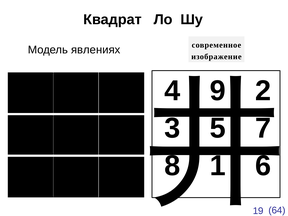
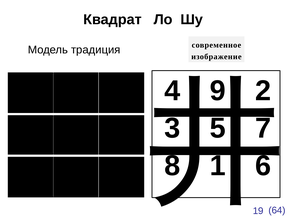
явлениях: явлениях -> традиция
